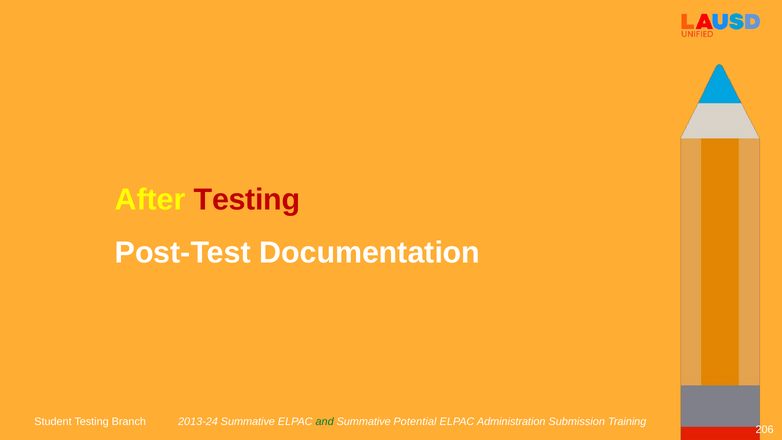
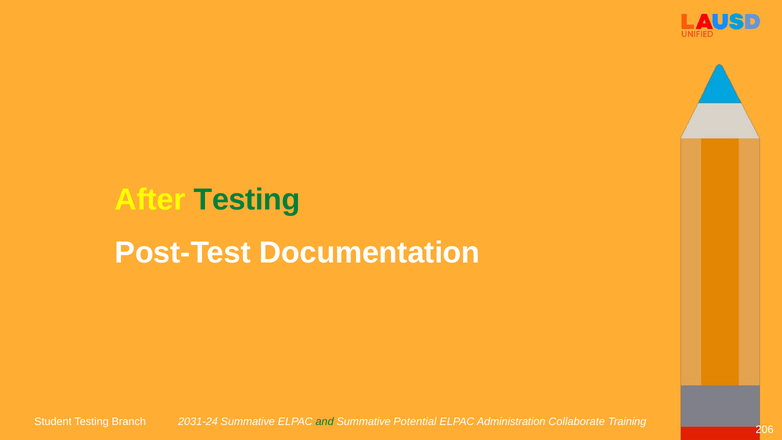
Testing at (247, 200) colour: red -> green
2013-24: 2013-24 -> 2031-24
Submission: Submission -> Collaborate
